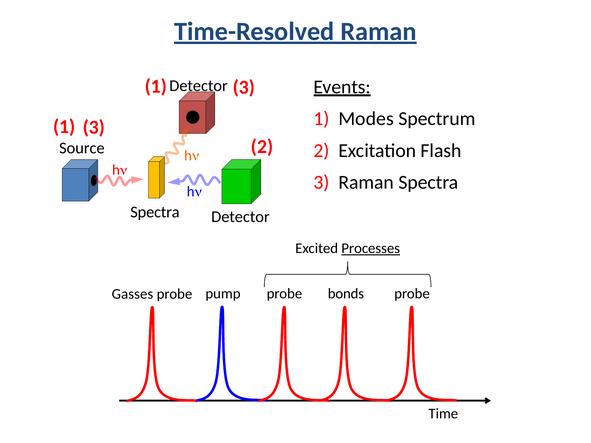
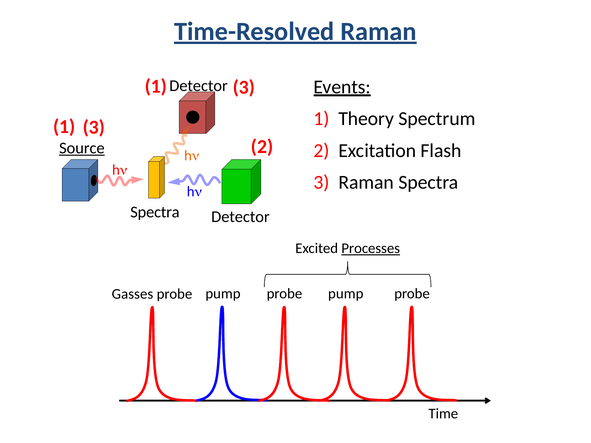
Modes: Modes -> Theory
Source underline: none -> present
pump probe bonds: bonds -> pump
